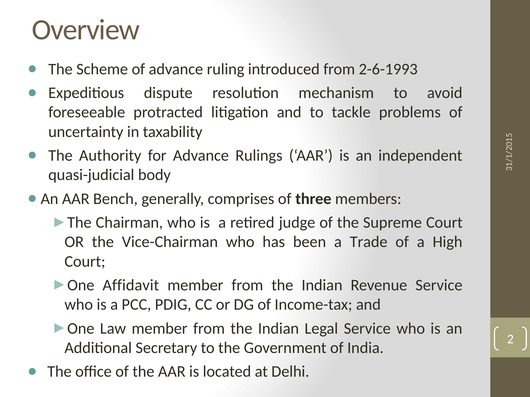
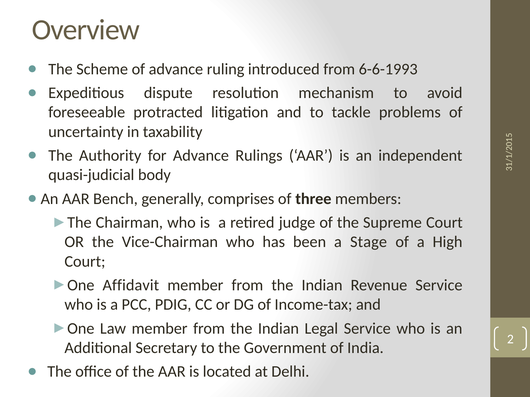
2-6-1993: 2-6-1993 -> 6-6-1993
Trade: Trade -> Stage
